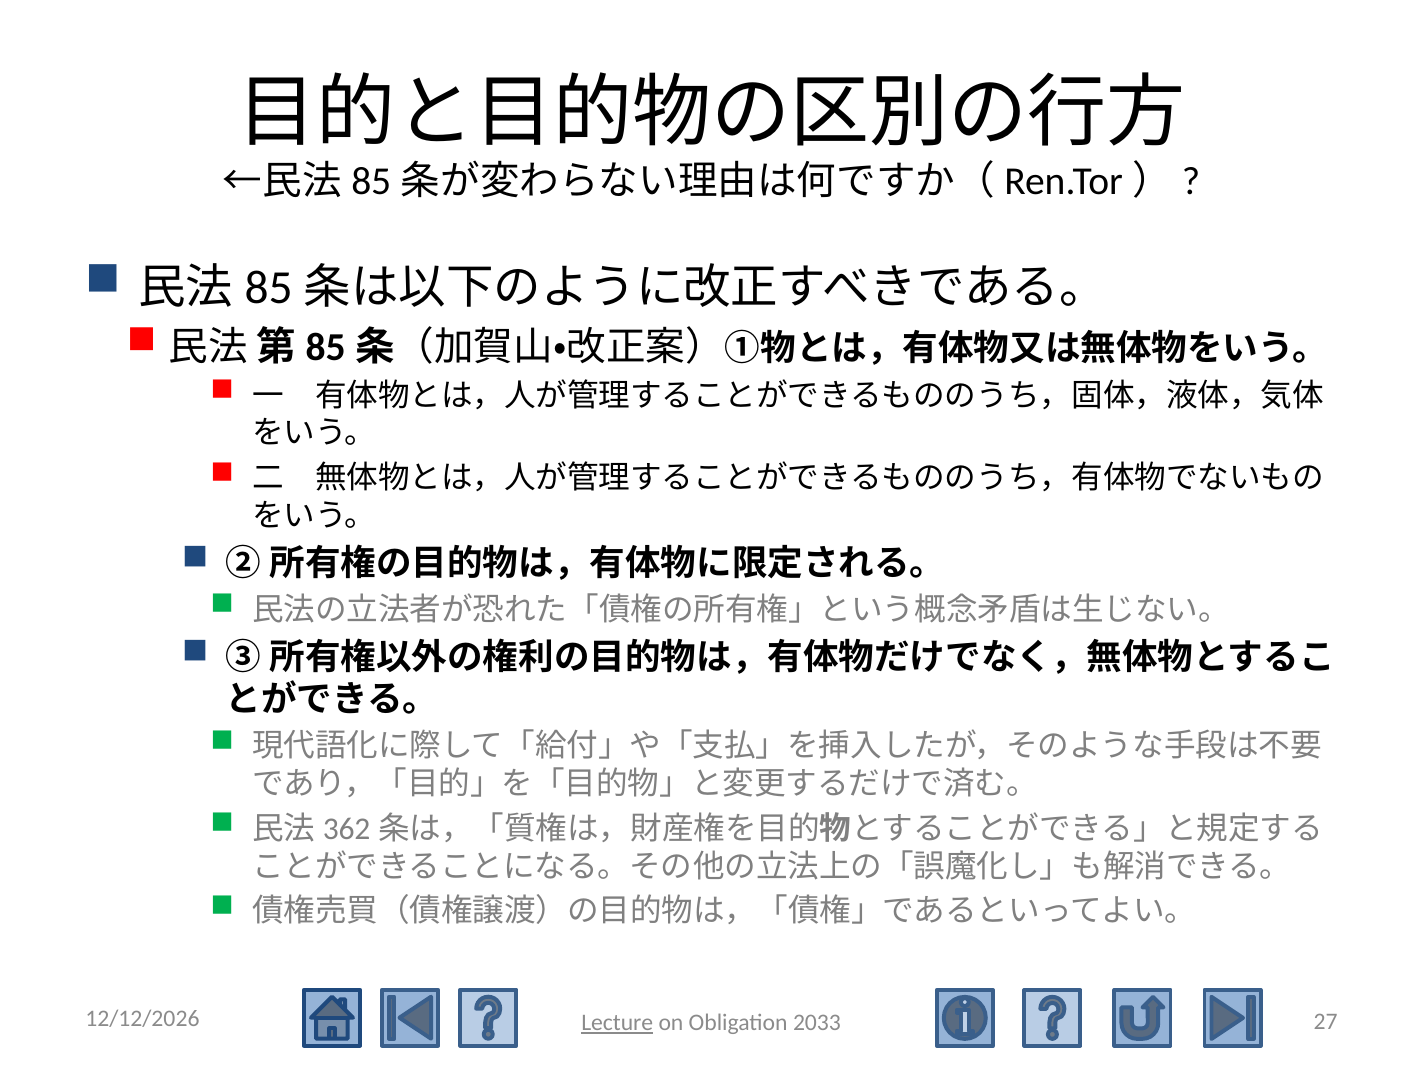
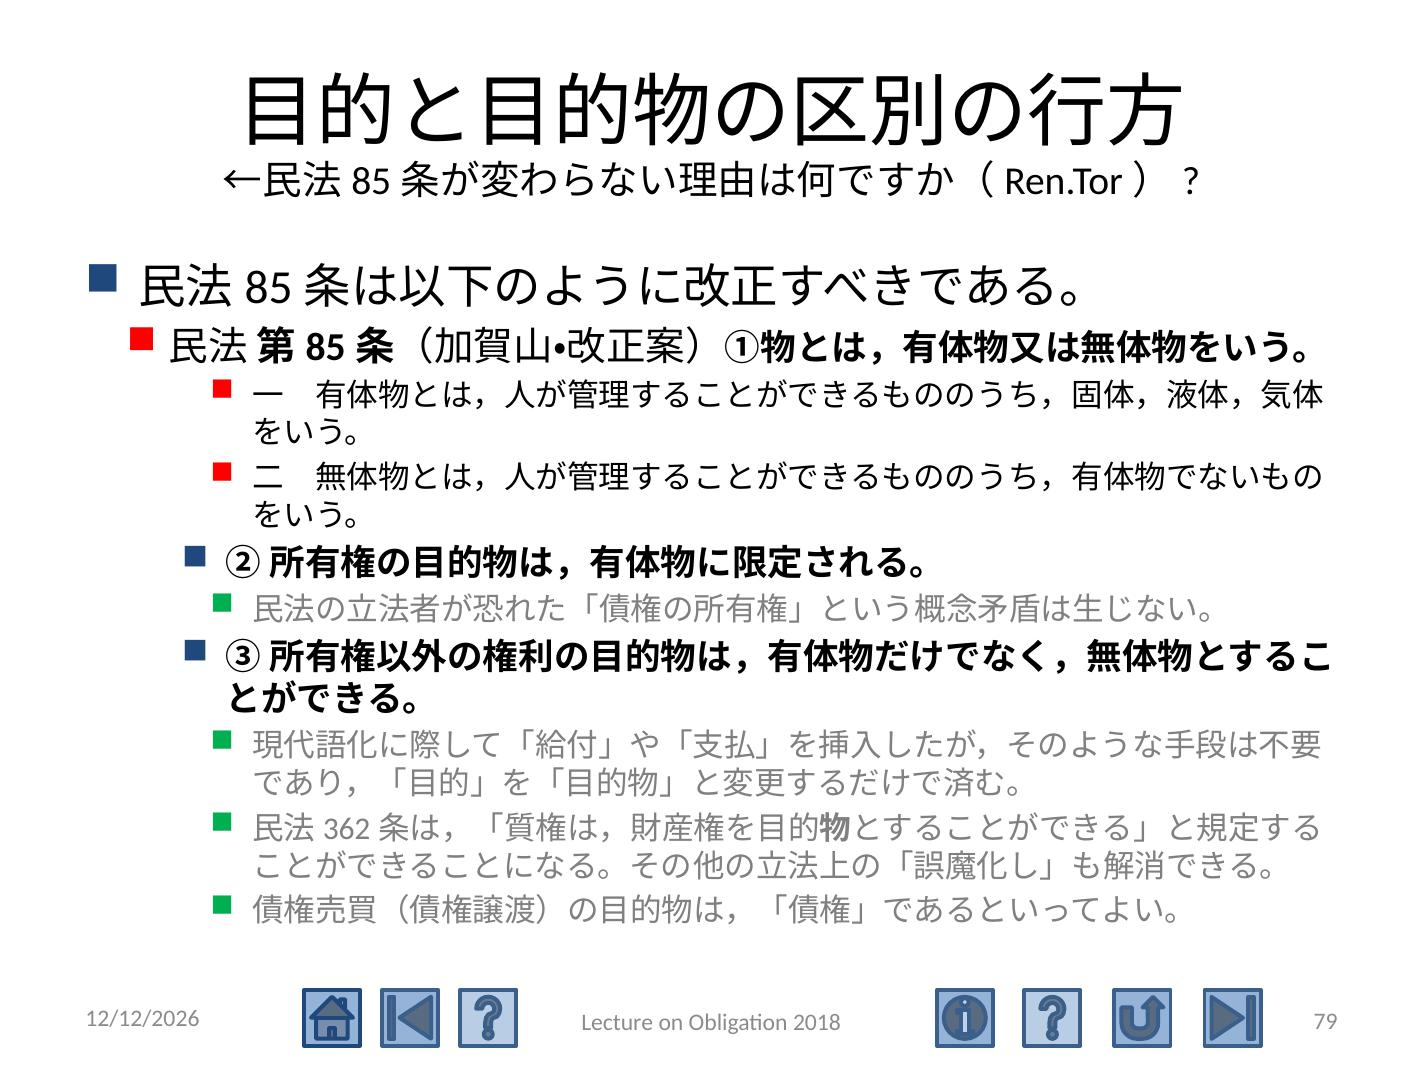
27: 27 -> 79
Lecture underline: present -> none
2033: 2033 -> 2018
